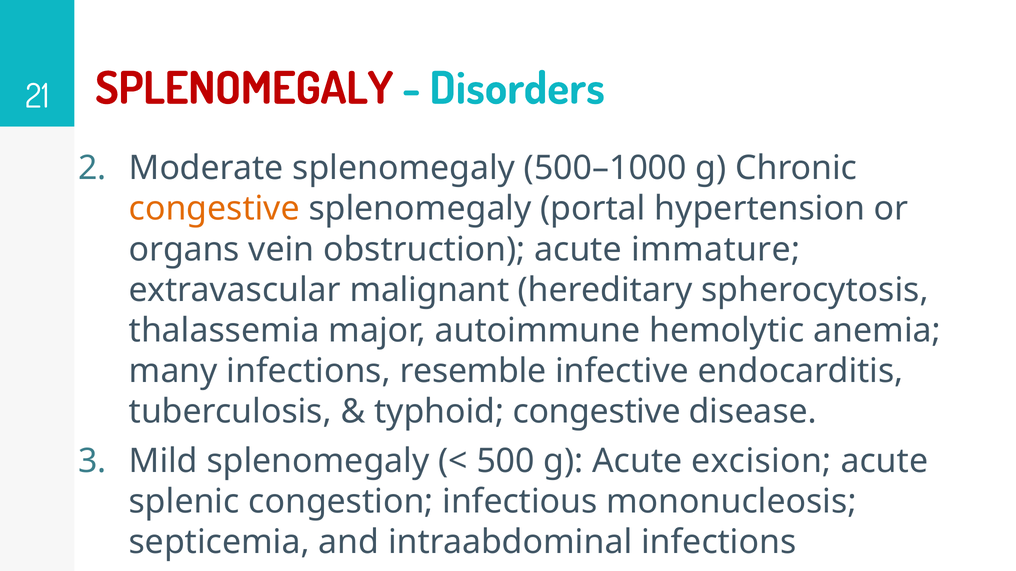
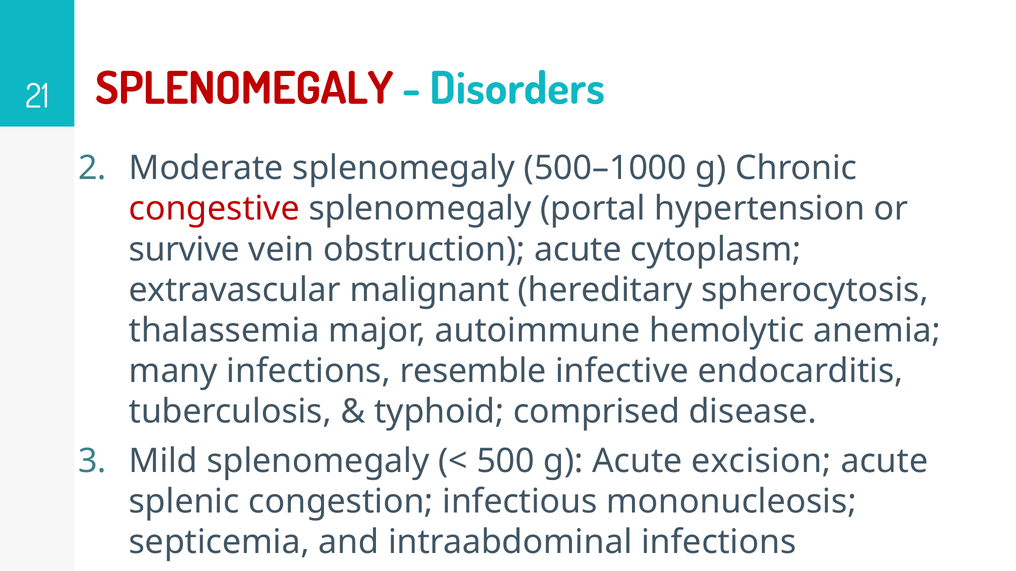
congestive at (214, 209) colour: orange -> red
organs: organs -> survive
immature: immature -> cytoplasm
typhoid congestive: congestive -> comprised
